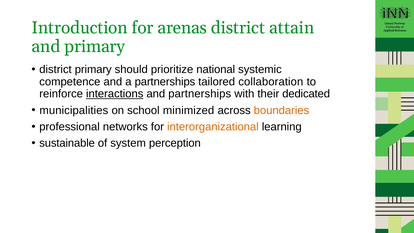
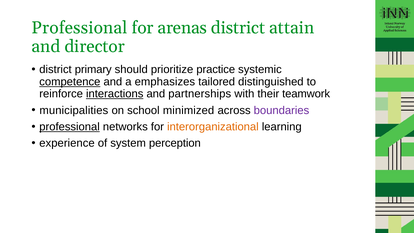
Introduction at (80, 28): Introduction -> Professional
and primary: primary -> director
national: national -> practice
competence underline: none -> present
a partnerships: partnerships -> emphasizes
collaboration: collaboration -> distinguished
dedicated: dedicated -> teamwork
boundaries colour: orange -> purple
professional at (70, 127) underline: none -> present
sustainable: sustainable -> experience
